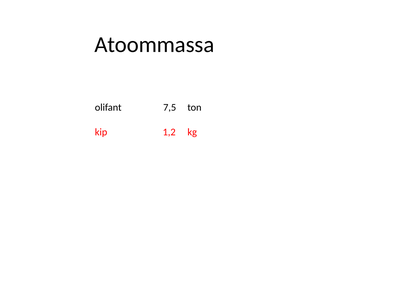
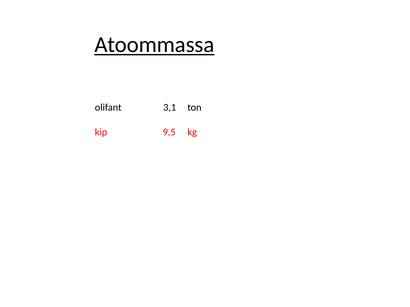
Atoommassa underline: none -> present
7,5: 7,5 -> 3,1
1,2: 1,2 -> 9,5
